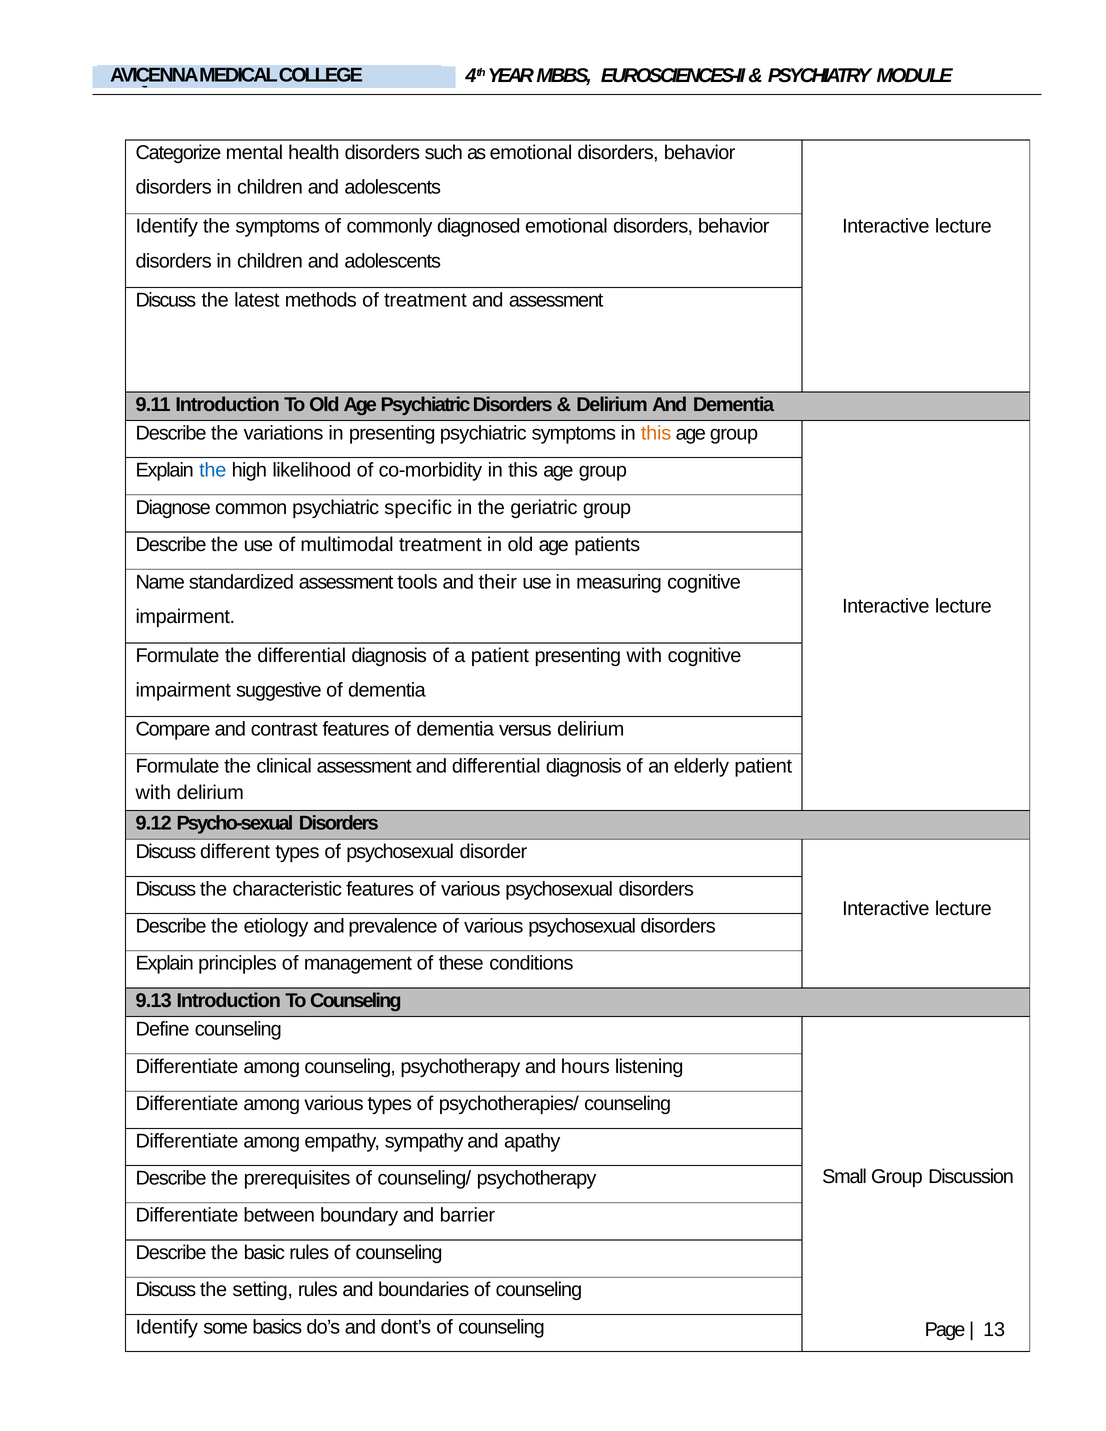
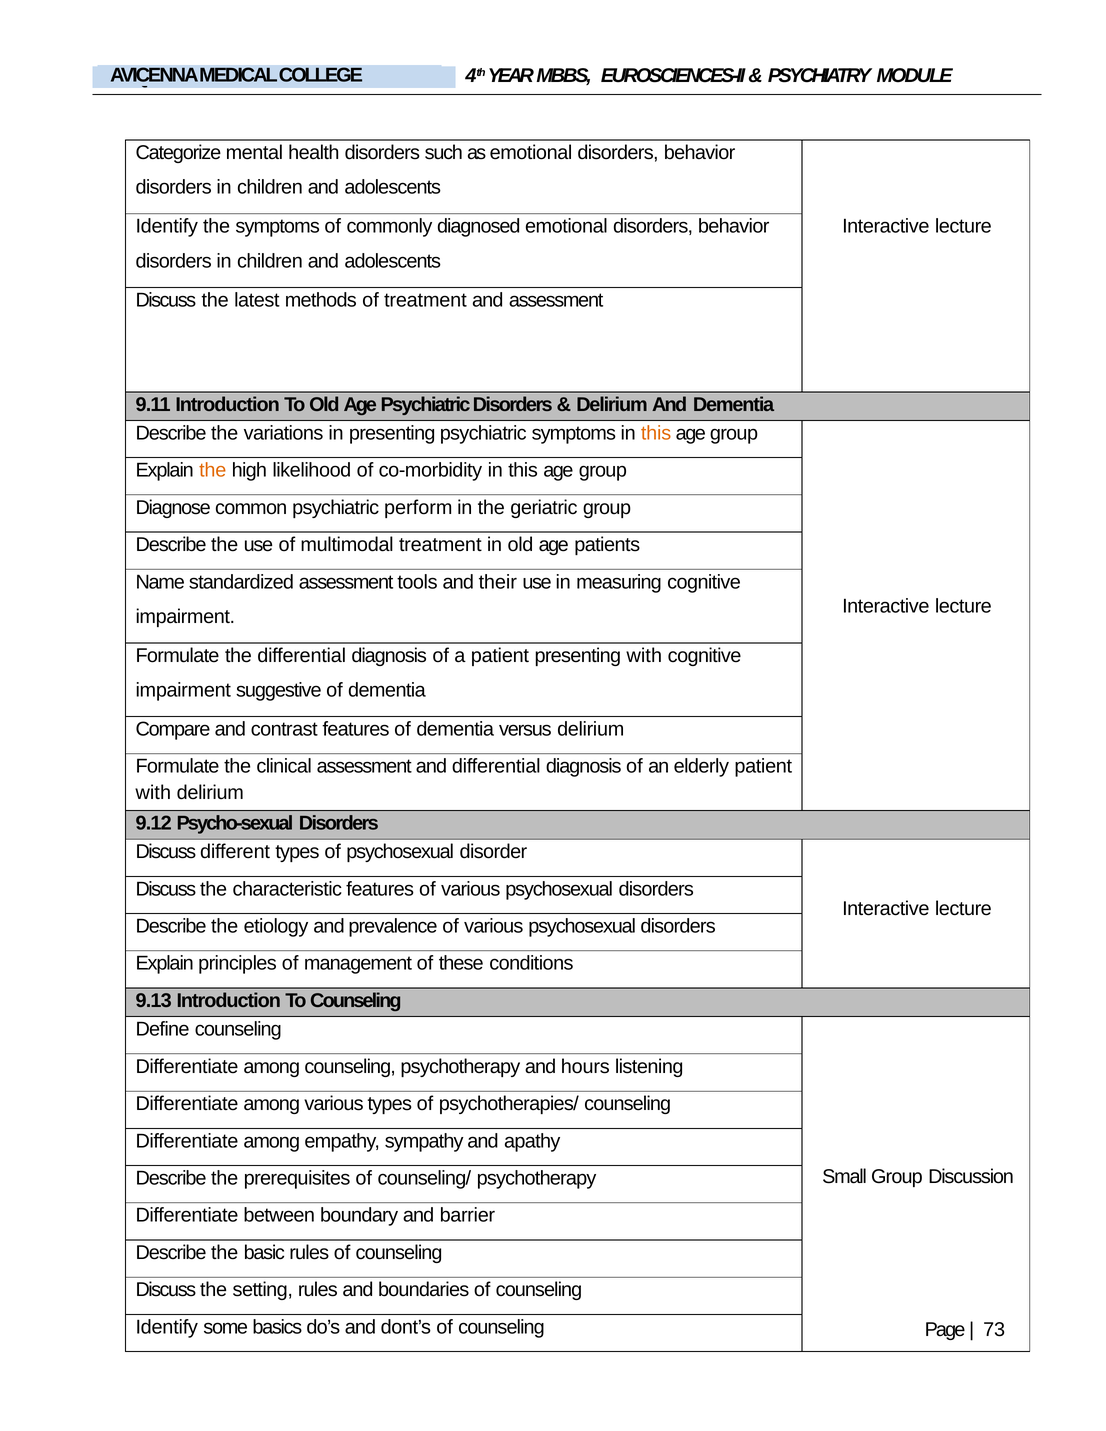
the at (213, 471) colour: blue -> orange
specific: specific -> perform
13: 13 -> 73
